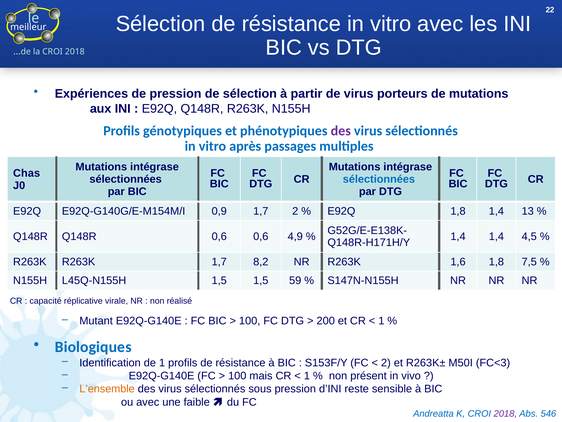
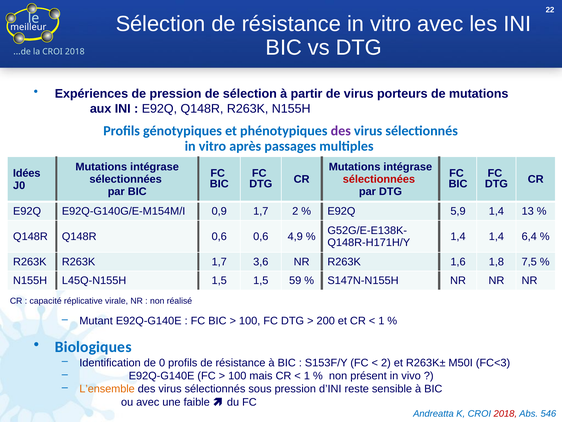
Chas: Chas -> Idées
sélectionnées at (379, 179) colour: blue -> red
E92Q 1,8: 1,8 -> 5,9
4,5: 4,5 -> 6,4
8,2: 8,2 -> 3,6
de 1: 1 -> 0
2018 at (505, 413) colour: purple -> red
